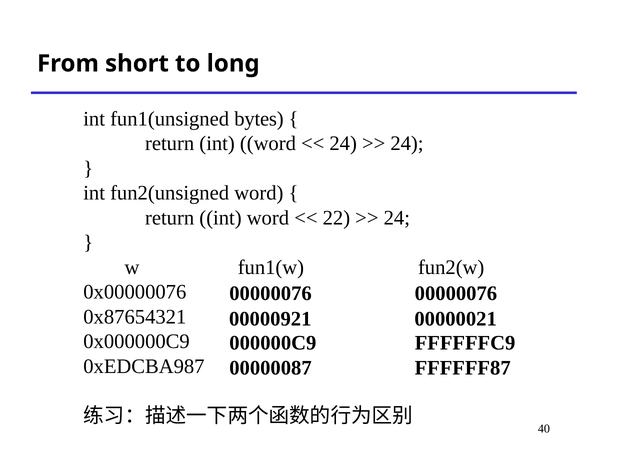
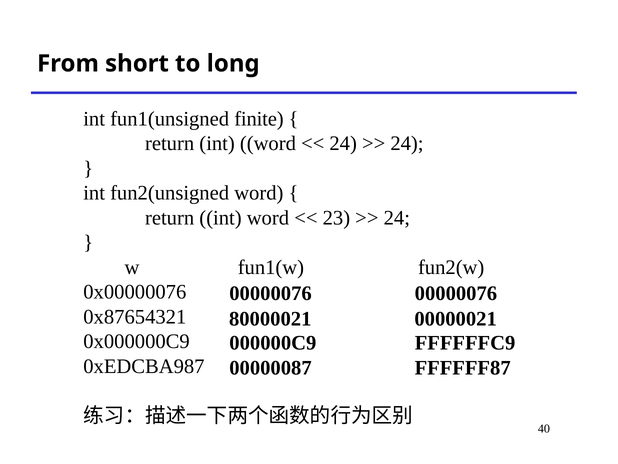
bytes: bytes -> finite
22: 22 -> 23
00000921: 00000921 -> 80000021
